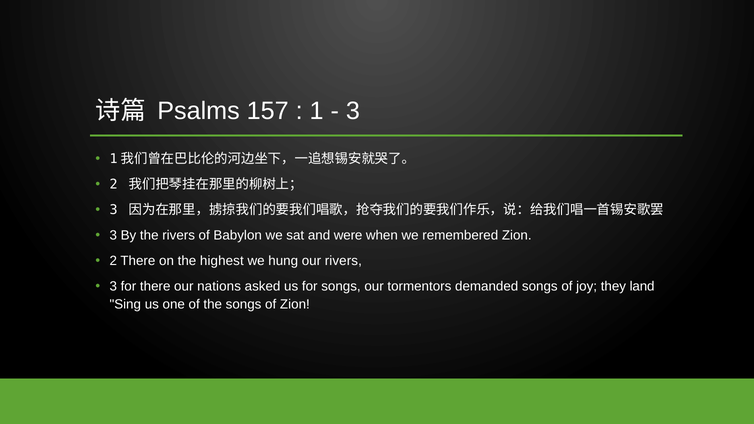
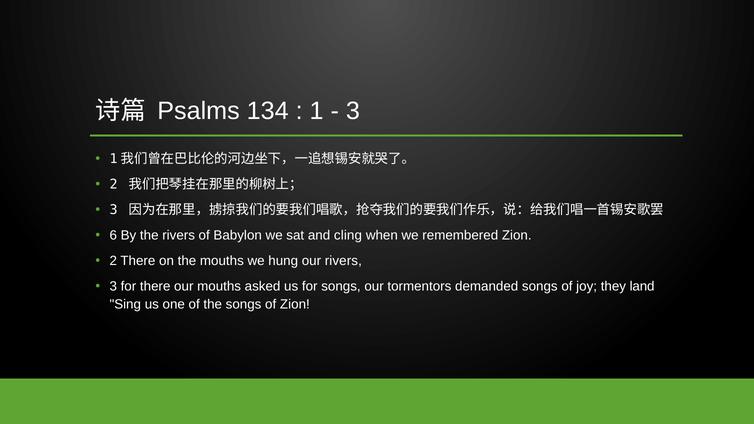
157: 157 -> 134
3 at (113, 236): 3 -> 6
were: were -> cling
the highest: highest -> mouths
our nations: nations -> mouths
